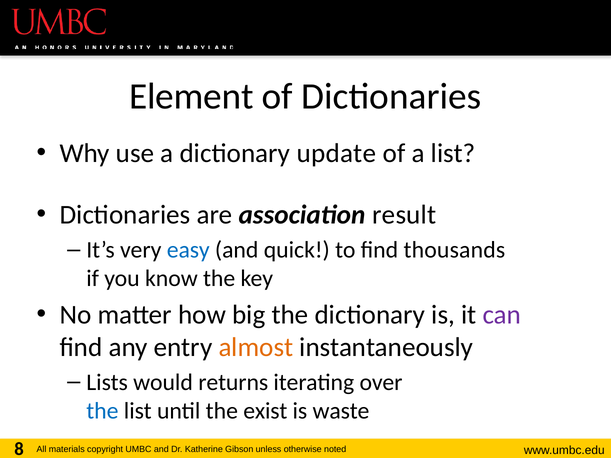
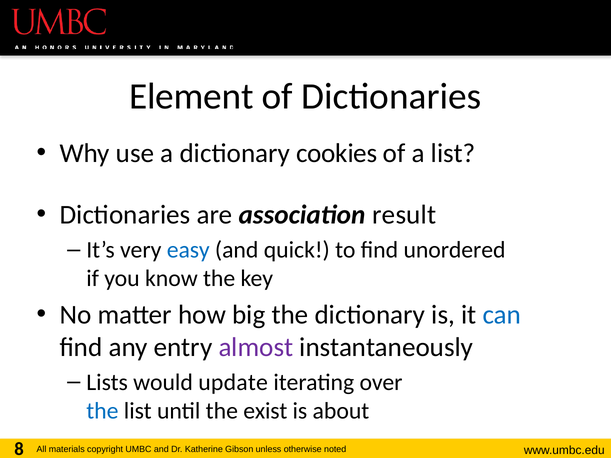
update: update -> cookies
thousands: thousands -> unordered
can colour: purple -> blue
almost colour: orange -> purple
returns: returns -> update
waste: waste -> about
